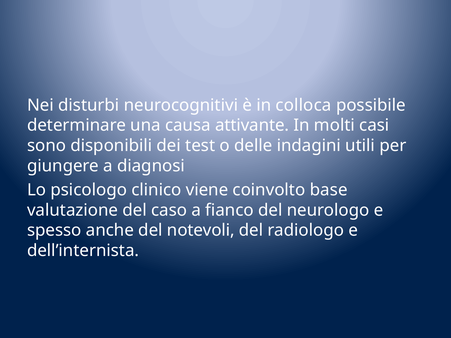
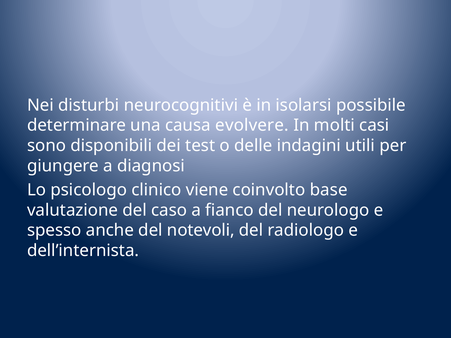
colloca: colloca -> isolarsi
attivante: attivante -> evolvere
